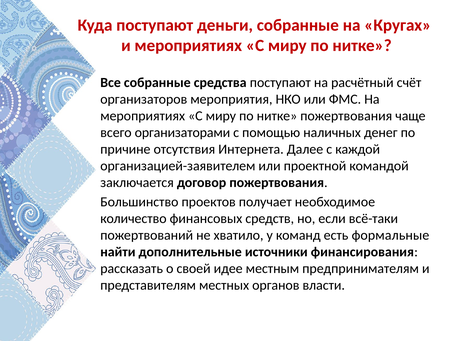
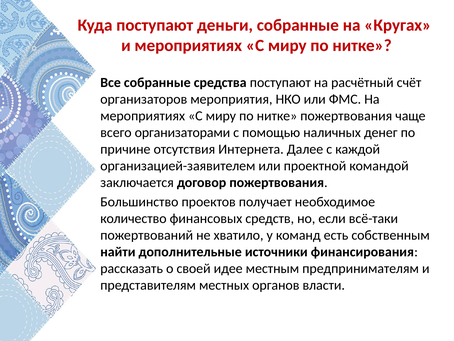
формальные: формальные -> собственным
